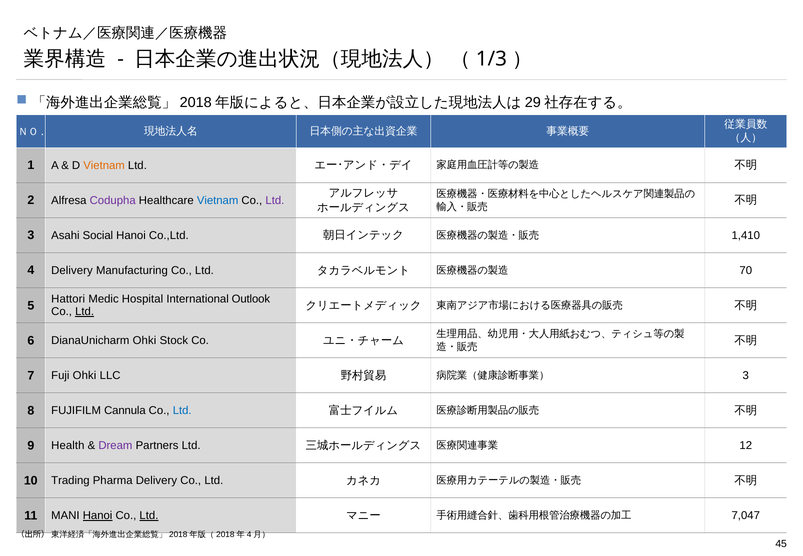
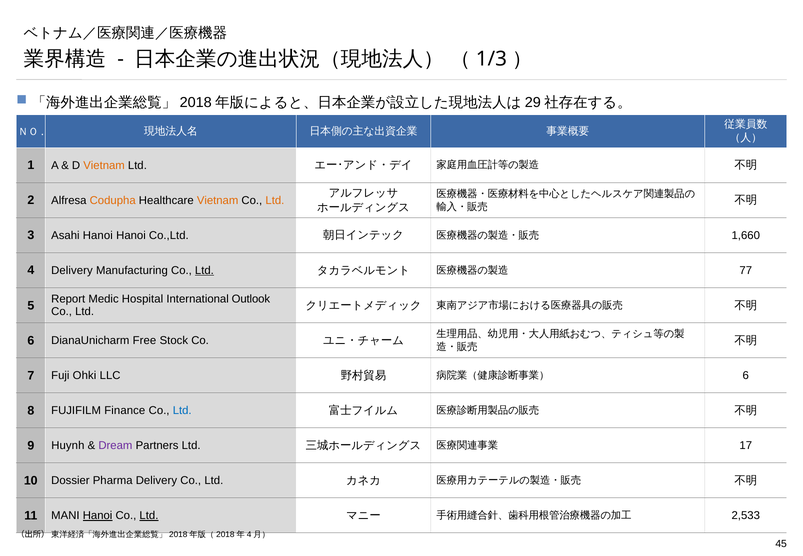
Codupha colour: purple -> orange
Vietnam at (218, 200) colour: blue -> orange
Ltd at (275, 200) colour: purple -> orange
Asahi Social: Social -> Hanoi
1,410: 1,410 -> 1,660
Ltd at (204, 270) underline: none -> present
70: 70 -> 77
Hattori: Hattori -> Report
Ltd at (85, 312) underline: present -> none
DianaUnicharm Ohki: Ohki -> Free
3 at (746, 375): 3 -> 6
Cannula: Cannula -> Finance
Health: Health -> Huynh
12: 12 -> 17
Trading: Trading -> Dossier
7,047: 7,047 -> 2,533
